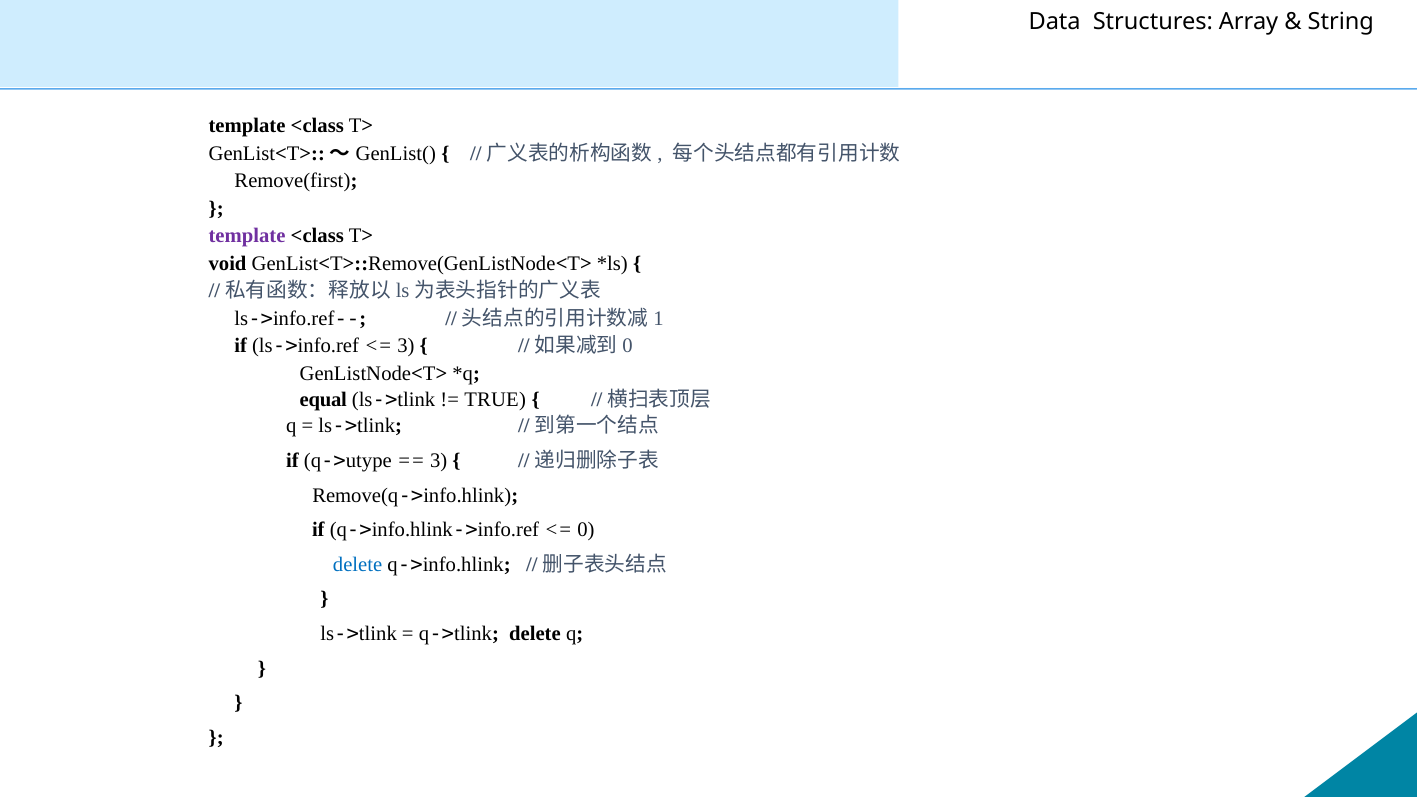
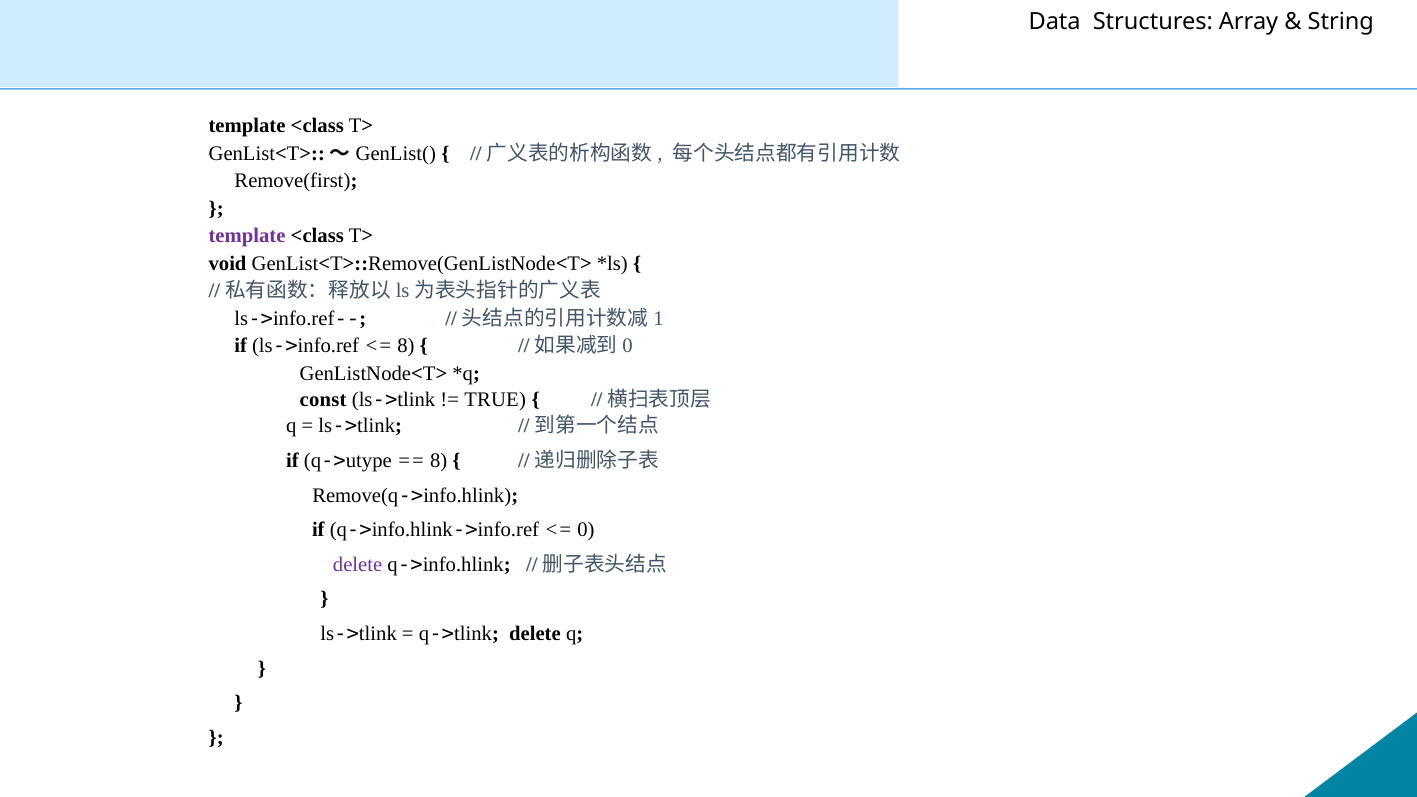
3 at (406, 346): 3 -> 8
equal: equal -> const
3 at (439, 461): 3 -> 8
delete at (358, 565) colour: blue -> purple
